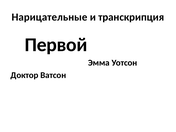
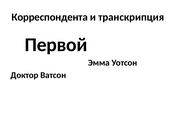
Нарицательные: Нарицательные -> Корреспондента
